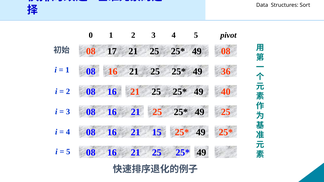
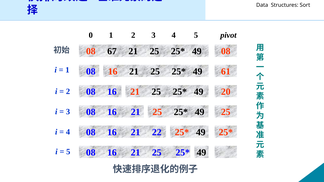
17: 17 -> 67
36: 36 -> 61
40: 40 -> 20
15: 15 -> 22
